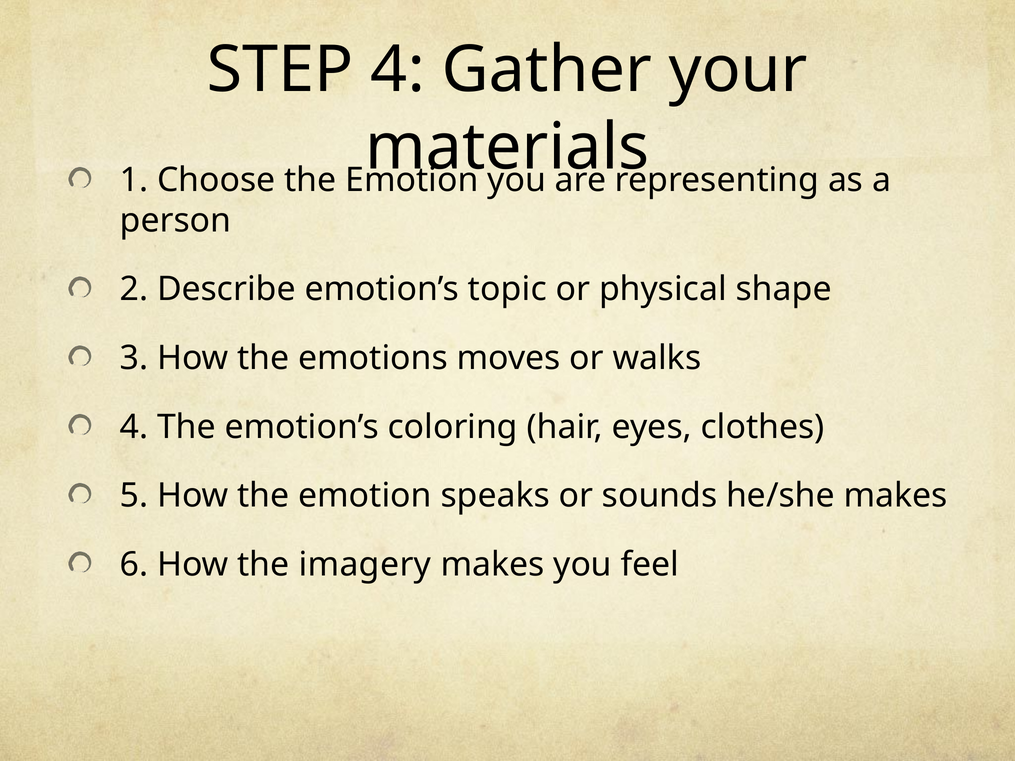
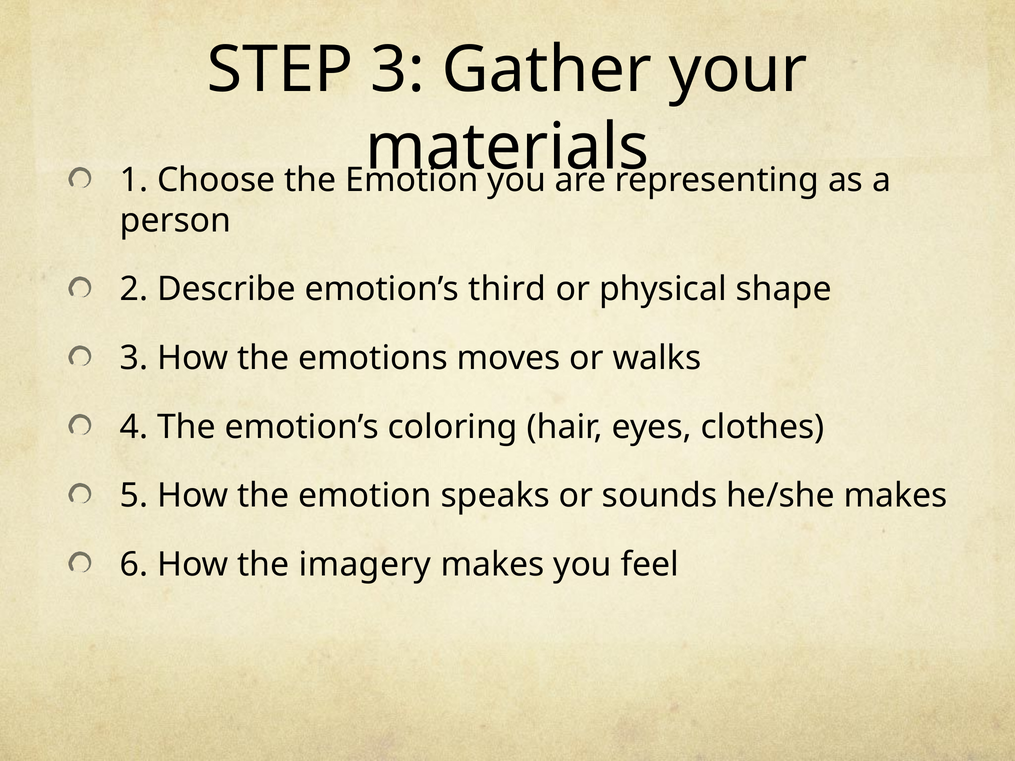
STEP 4: 4 -> 3
topic: topic -> third
